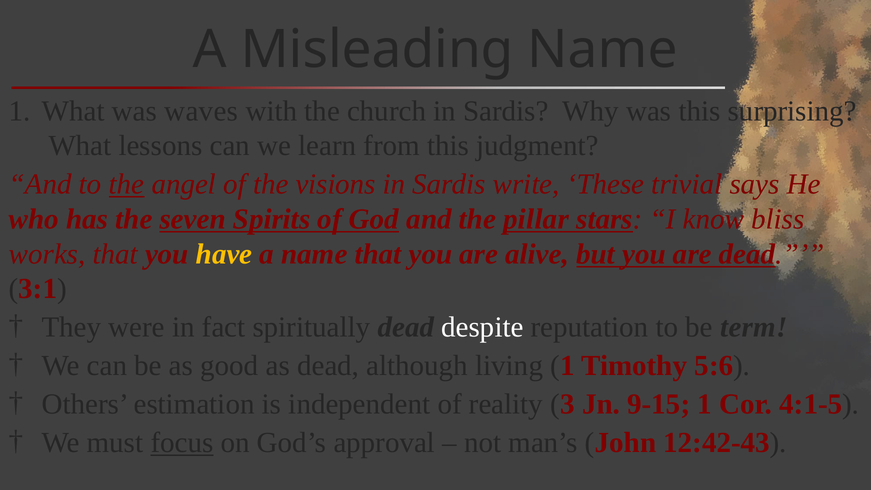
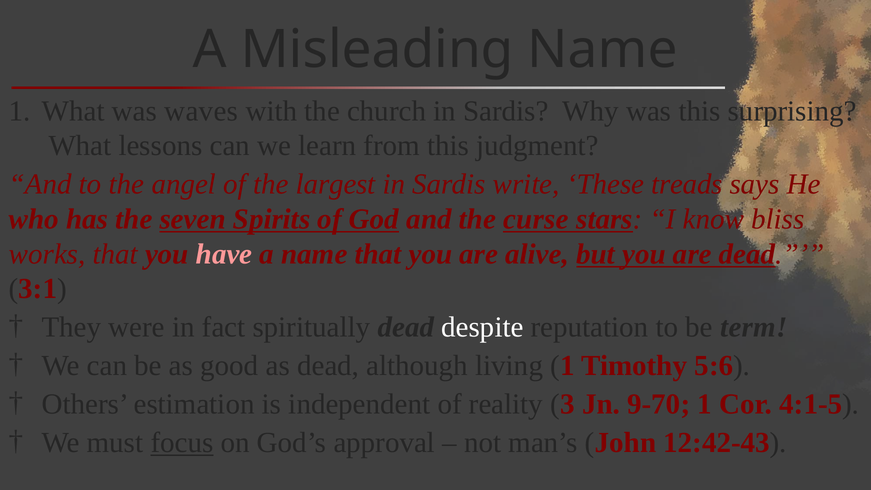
the at (126, 184) underline: present -> none
visions: visions -> largest
trivial: trivial -> treads
pillar: pillar -> curse
have colour: yellow -> pink
9-15: 9-15 -> 9-70
